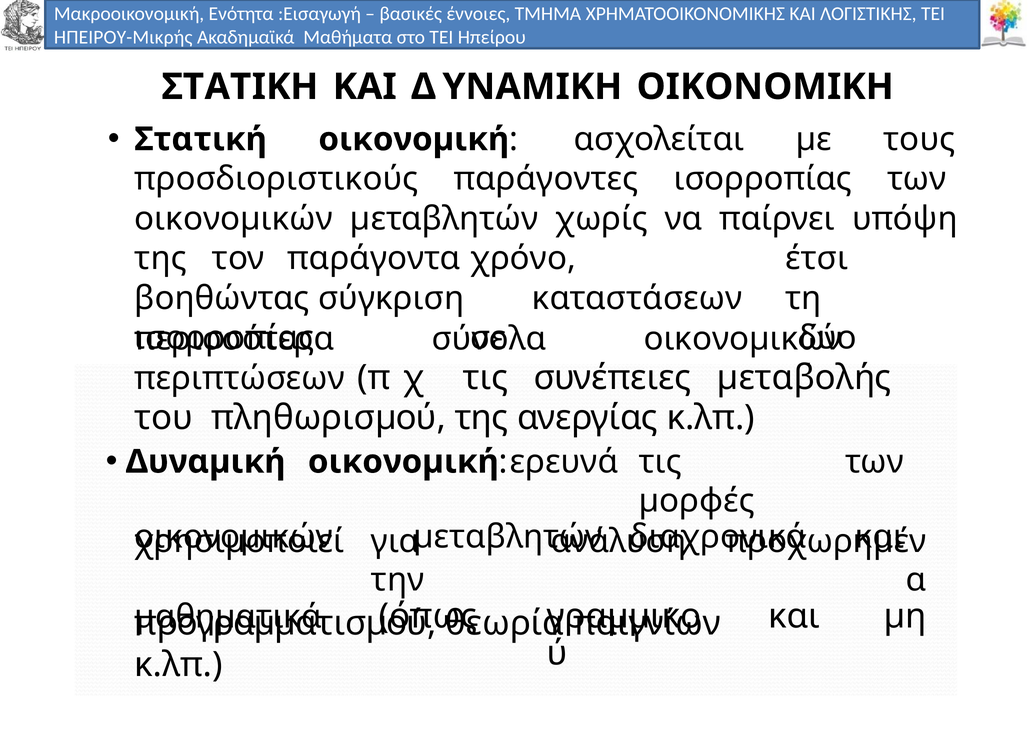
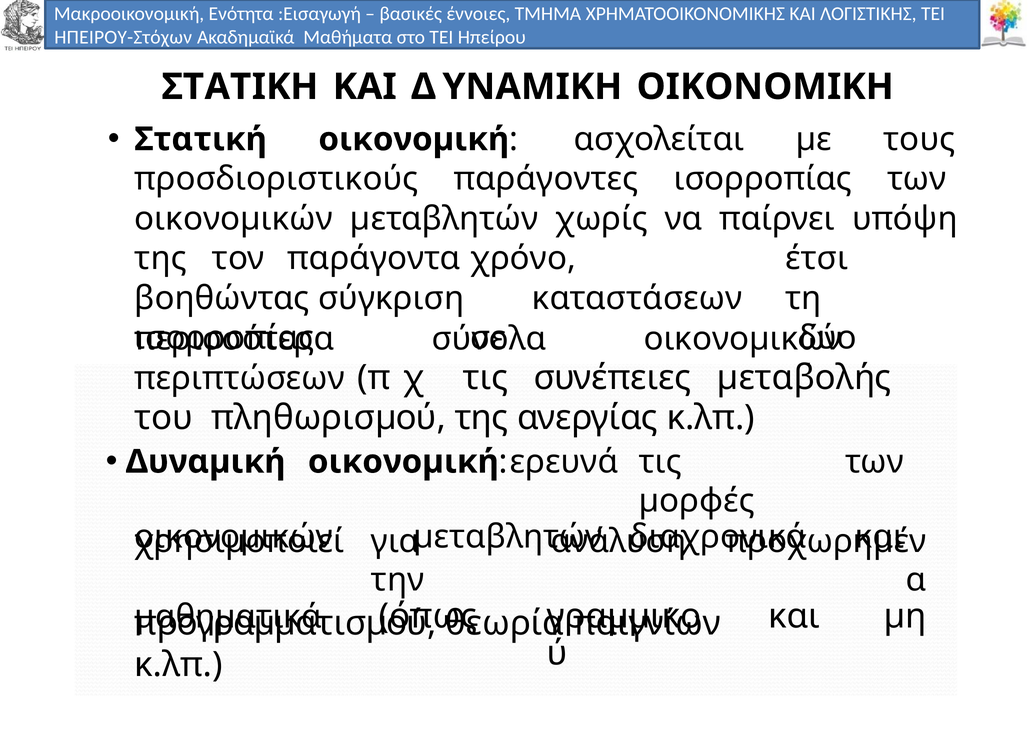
ΗΠΕΙΡΟΥ-Μικρής: ΗΠΕΙΡΟΥ-Μικρής -> ΗΠΕΙΡΟΥ-Στόχων
